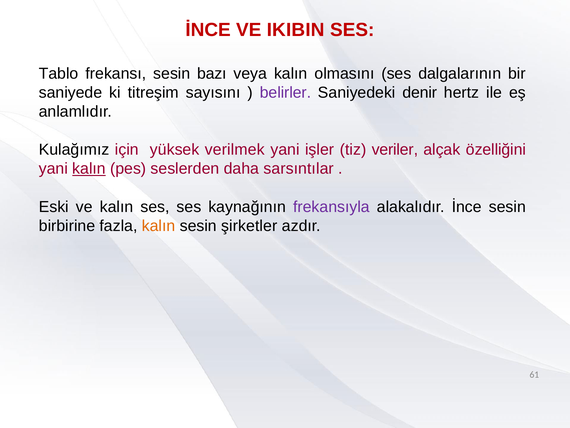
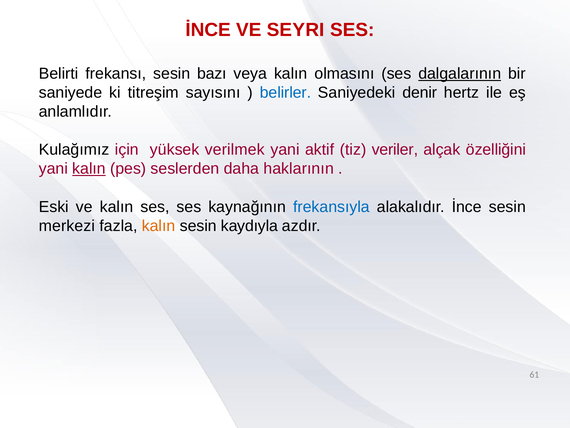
IKIBIN: IKIBIN -> SEYRI
Tablo: Tablo -> Belirti
dalgalarının underline: none -> present
belirler colour: purple -> blue
işler: işler -> aktif
sarsıntılar: sarsıntılar -> haklarının
frekansıyla colour: purple -> blue
birbirine: birbirine -> merkezi
şirketler: şirketler -> kaydıyla
